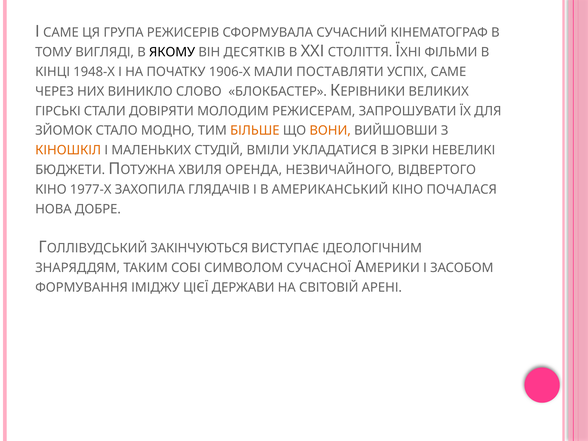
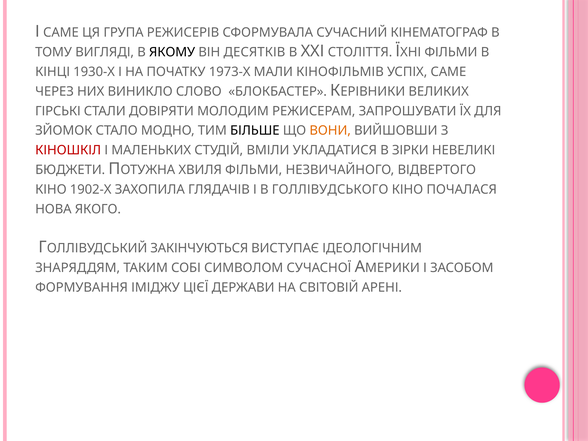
1948-Х: 1948-Х -> 1930-Х
1906-Х: 1906-Х -> 1973-Х
ПОСТАВЛЯТИ: ПОСТАВЛЯТИ -> КІНОФІЛЬМІВ
БІЛЬШЕ colour: orange -> black
КІНОШКІЛ colour: orange -> red
ХВИЛЯ ОРЕНДА: ОРЕНДА -> ФІЛЬМИ
1977-Х: 1977-Х -> 1902-Х
АМЕРИКАНСЬКИЙ: АМЕРИКАНСЬКИЙ -> ГОЛЛІВУДСЬКОГО
ДОБРЕ: ДОБРЕ -> ЯКОГО
